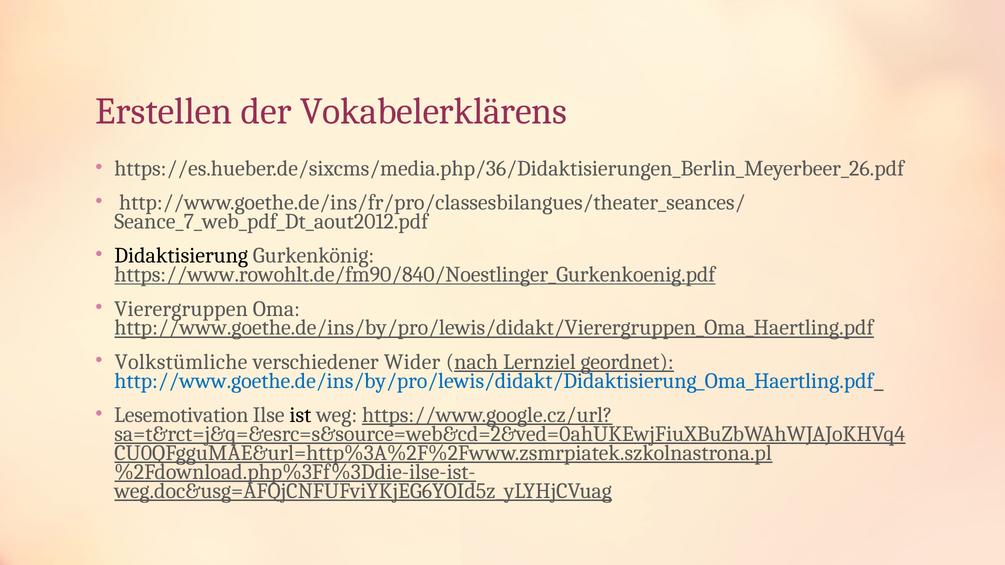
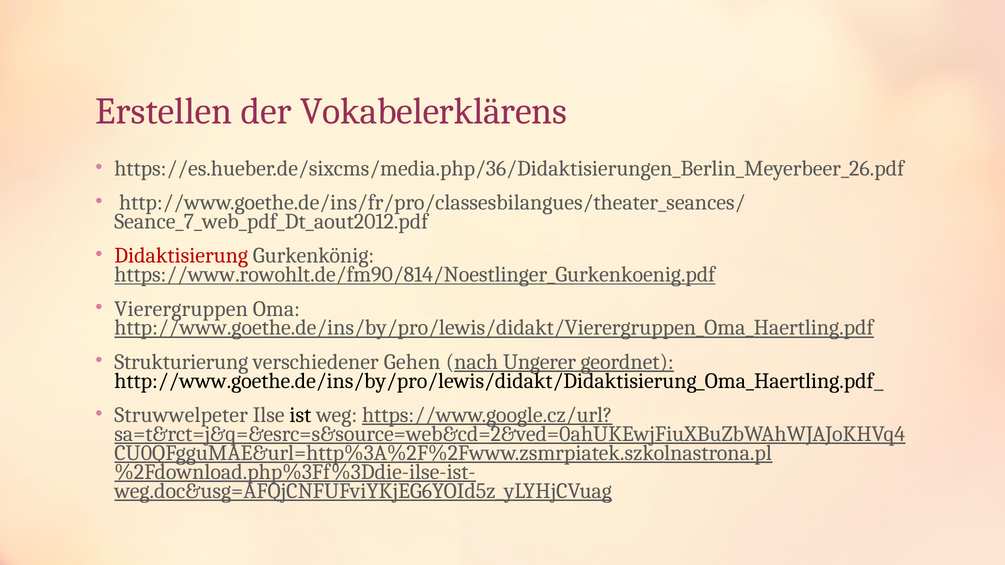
Didaktisierung colour: black -> red
https://www.rowohlt.de/fm90/840/Noestlinger_Gurkenkoenig.pdf: https://www.rowohlt.de/fm90/840/Noestlinger_Gurkenkoenig.pdf -> https://www.rowohlt.de/fm90/814/Noestlinger_Gurkenkoenig.pdf
Volkstümliche: Volkstümliche -> Strukturierung
Wider: Wider -> Gehen
Lernziel: Lernziel -> Ungerer
http://www.goethe.de/ins/by/pro/lewis/didakt/Didaktisierung_Oma_Haertling.pdf colour: blue -> black
Lesemotivation: Lesemotivation -> Struwwelpeter
